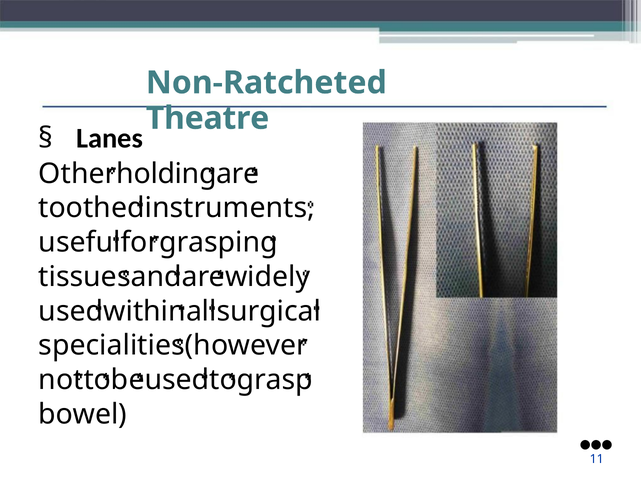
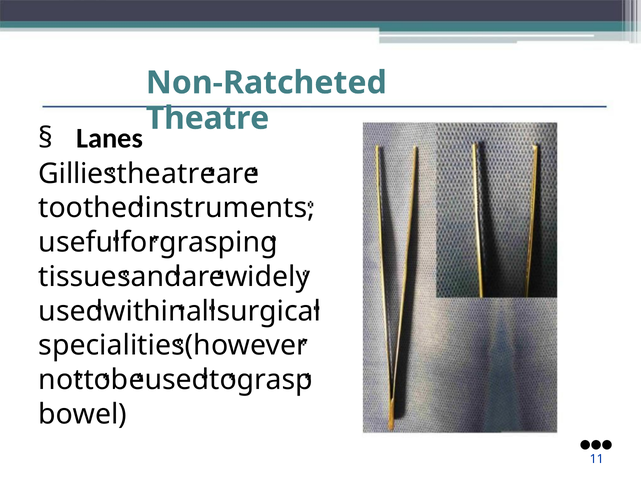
Other: Other -> Gillies
holding at (166, 174): holding -> theatre
